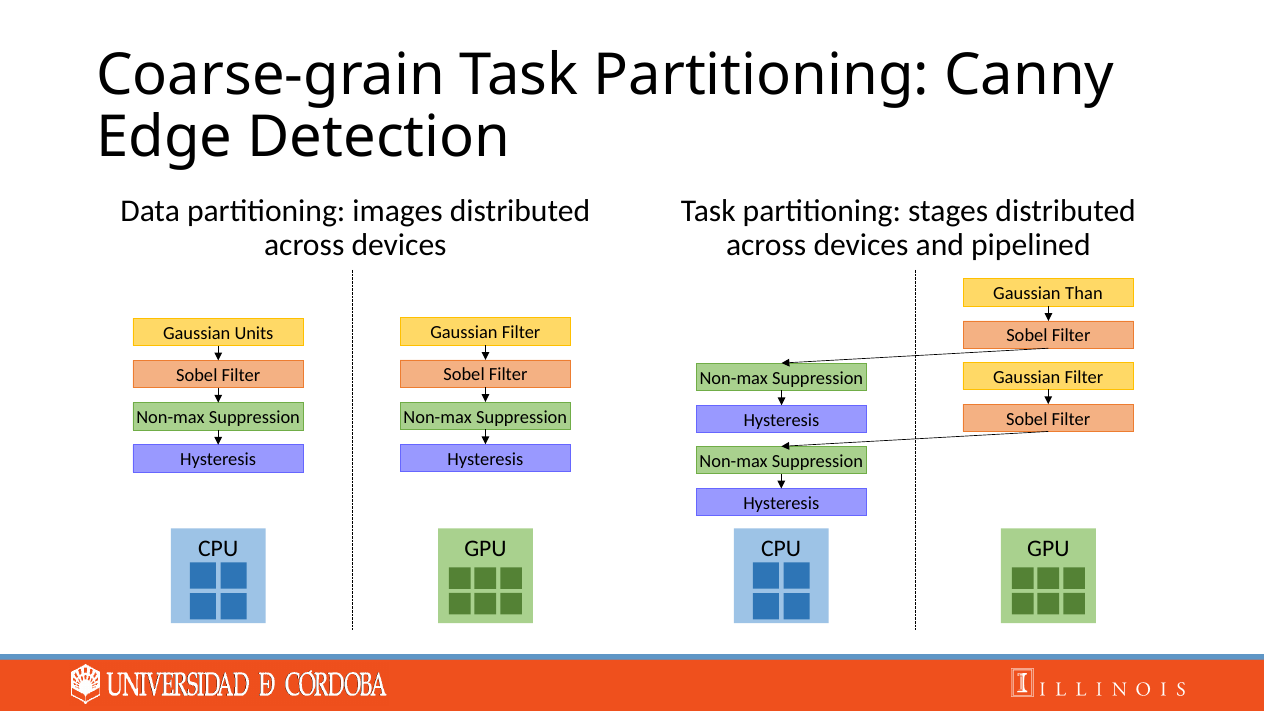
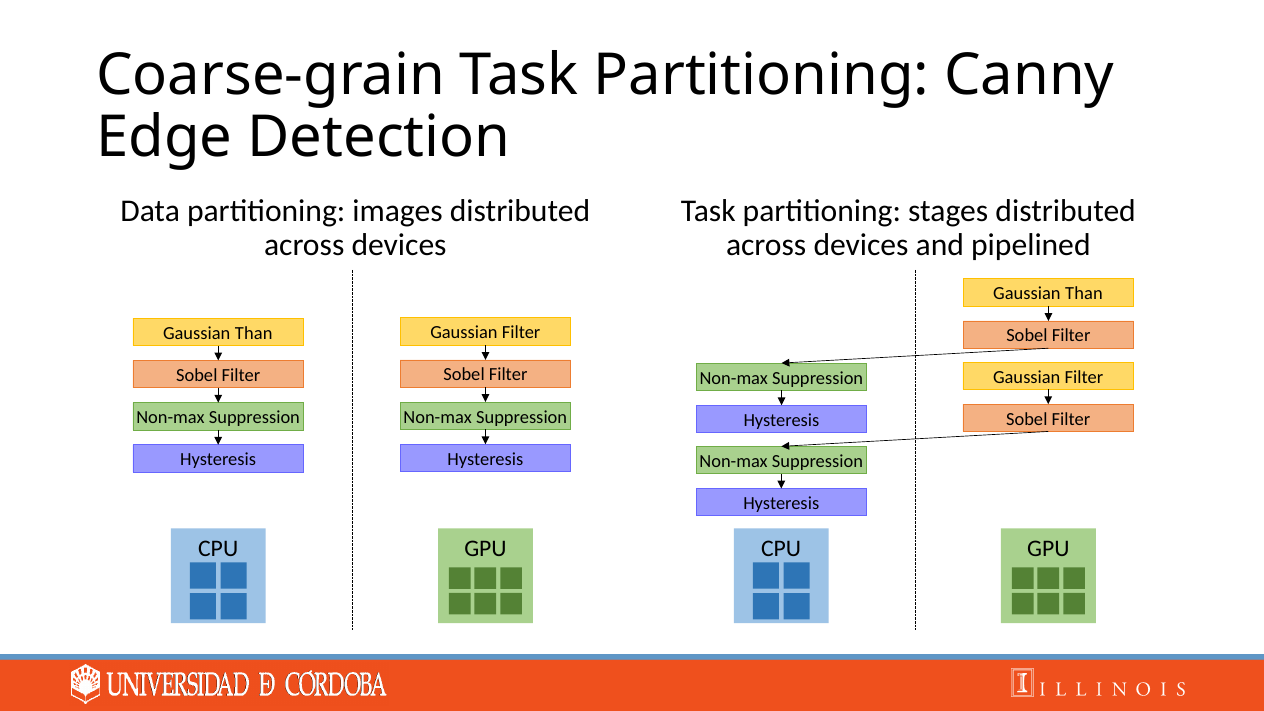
Units at (254, 333): Units -> Than
